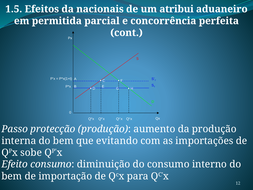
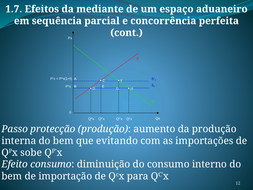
1.5: 1.5 -> 1.7
nacionais: nacionais -> mediante
atribui: atribui -> espaço
permitida: permitida -> sequência
